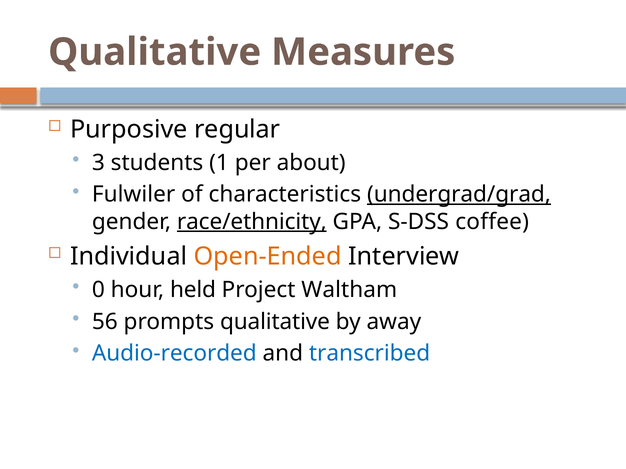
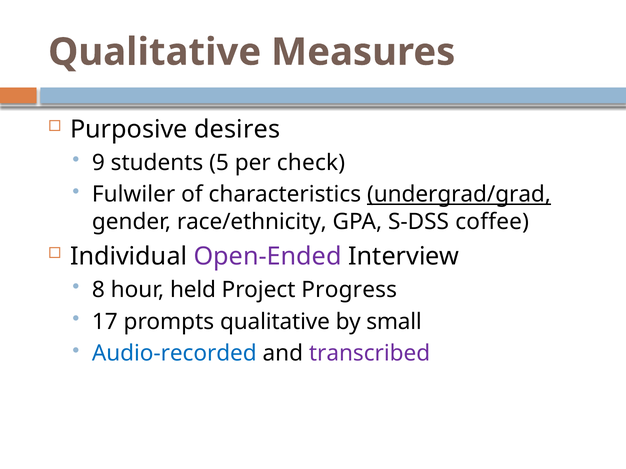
regular: regular -> desires
3: 3 -> 9
1: 1 -> 5
about: about -> check
race/ethnicity underline: present -> none
Open-Ended colour: orange -> purple
0: 0 -> 8
Waltham: Waltham -> Progress
56: 56 -> 17
away: away -> small
transcribed colour: blue -> purple
